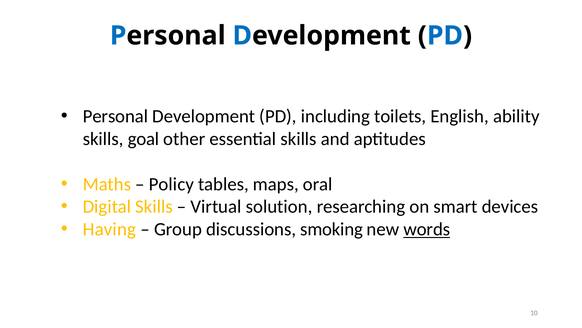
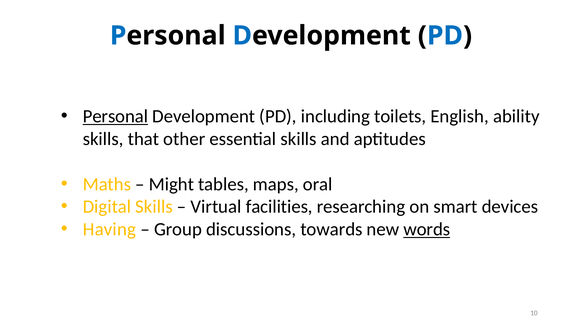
Personal at (115, 116) underline: none -> present
goal: goal -> that
Policy: Policy -> Might
solution: solution -> facilities
smoking: smoking -> towards
